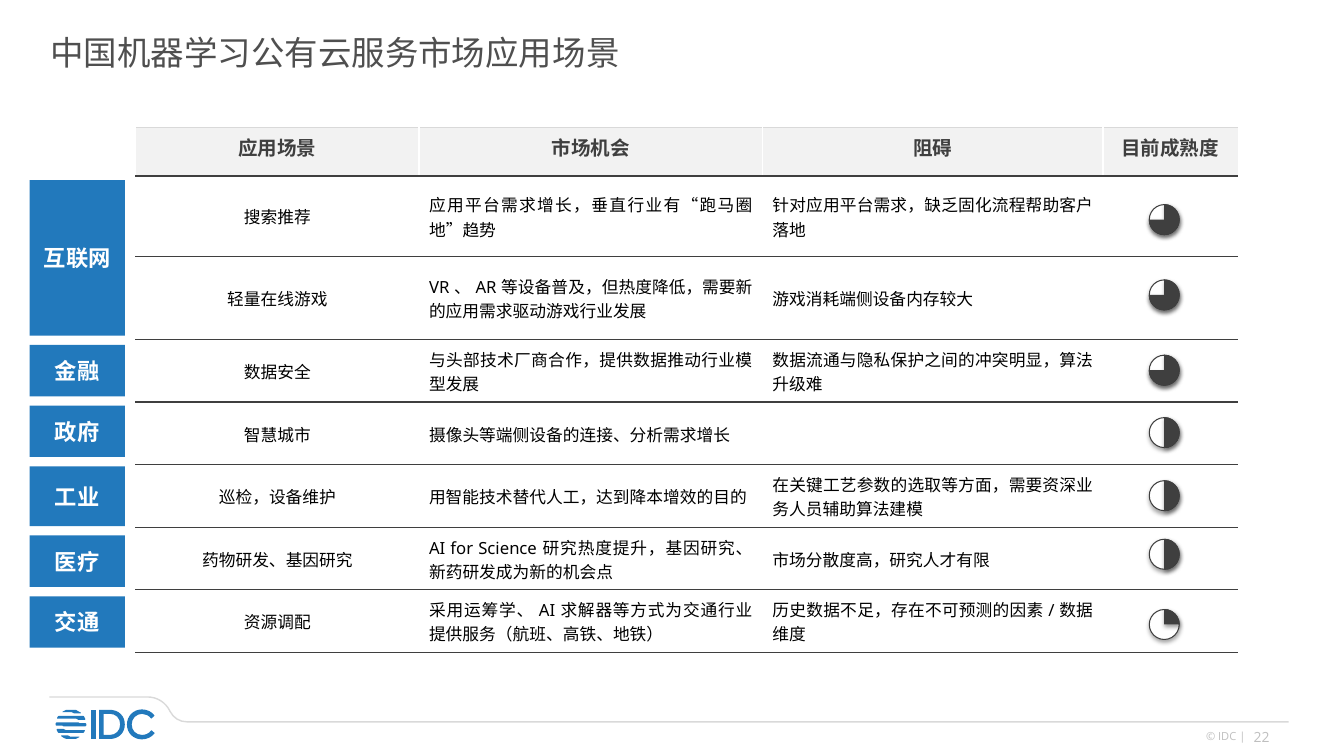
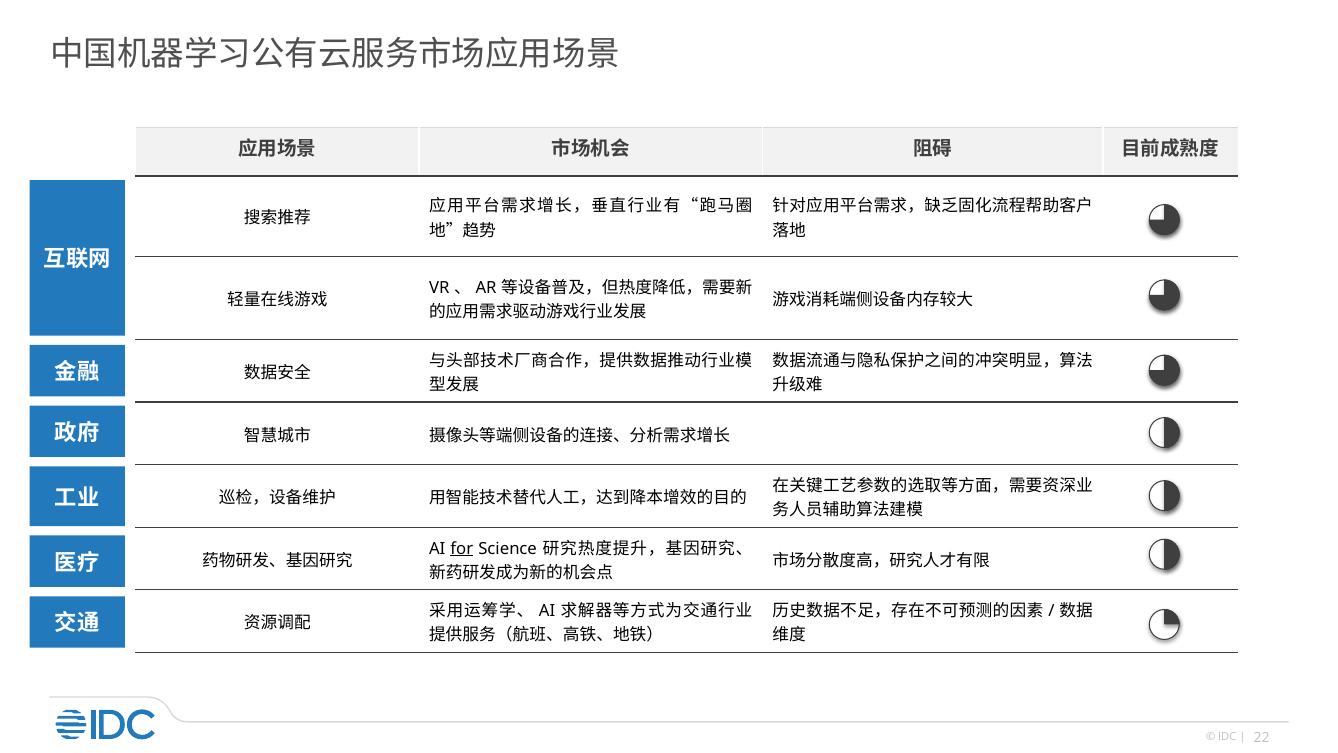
for underline: none -> present
